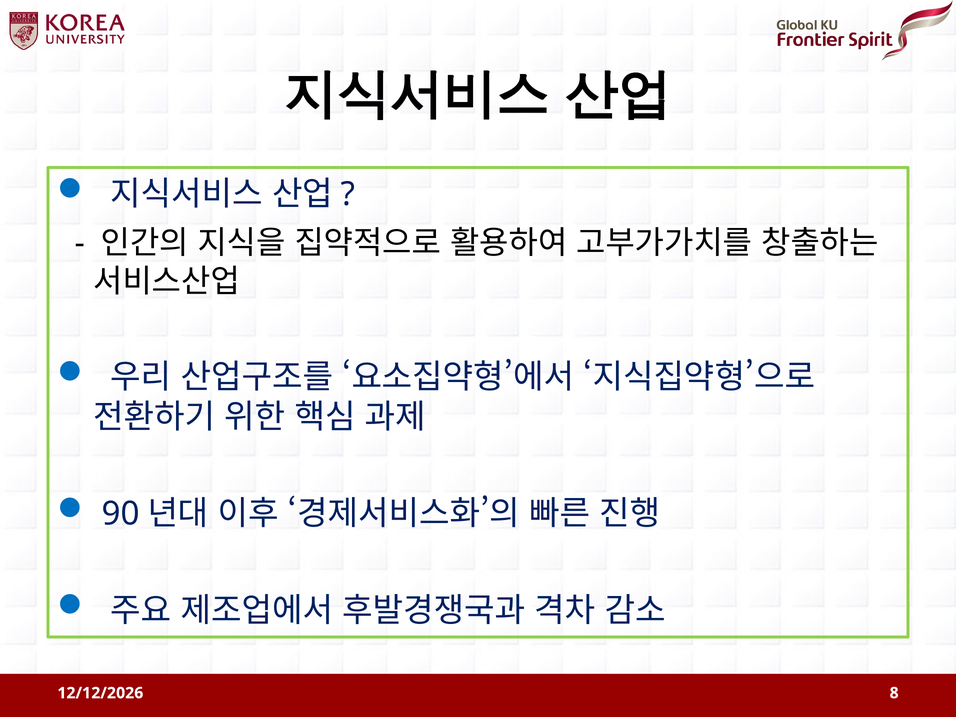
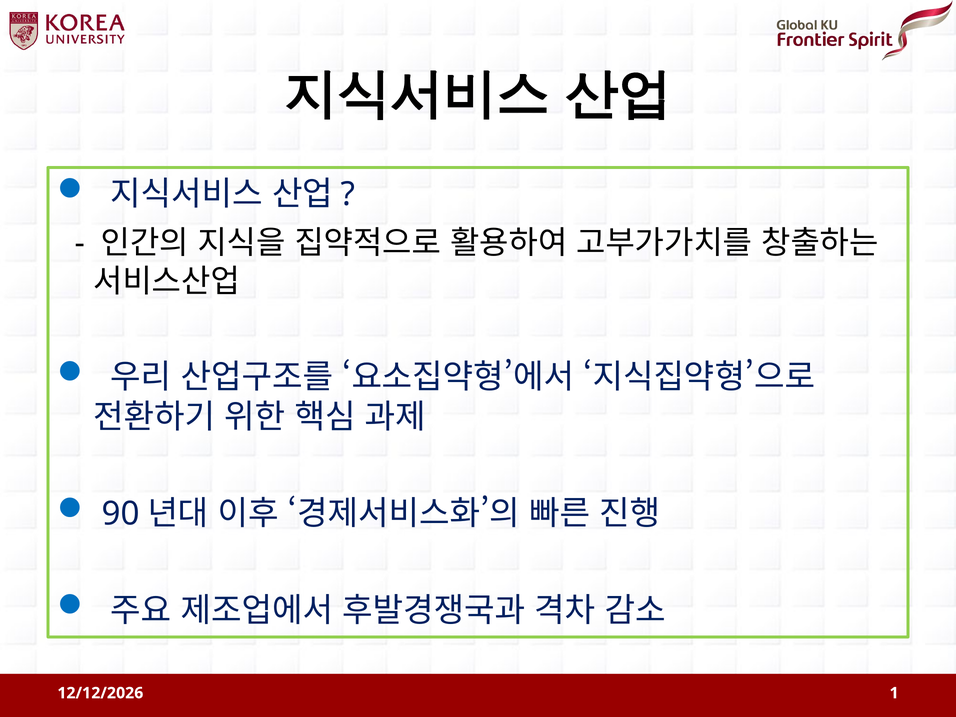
8: 8 -> 1
